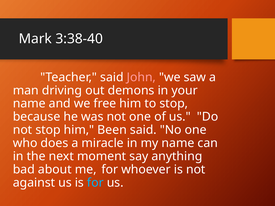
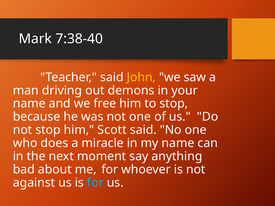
3:38-40: 3:38-40 -> 7:38-40
John colour: pink -> yellow
Been: Been -> Scott
